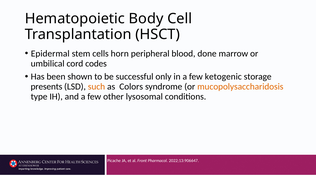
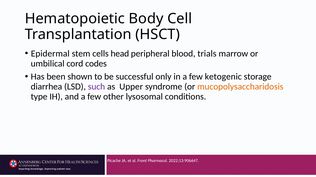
horn: horn -> head
done: done -> trials
presents: presents -> diarrhea
such colour: orange -> purple
Colors: Colors -> Upper
